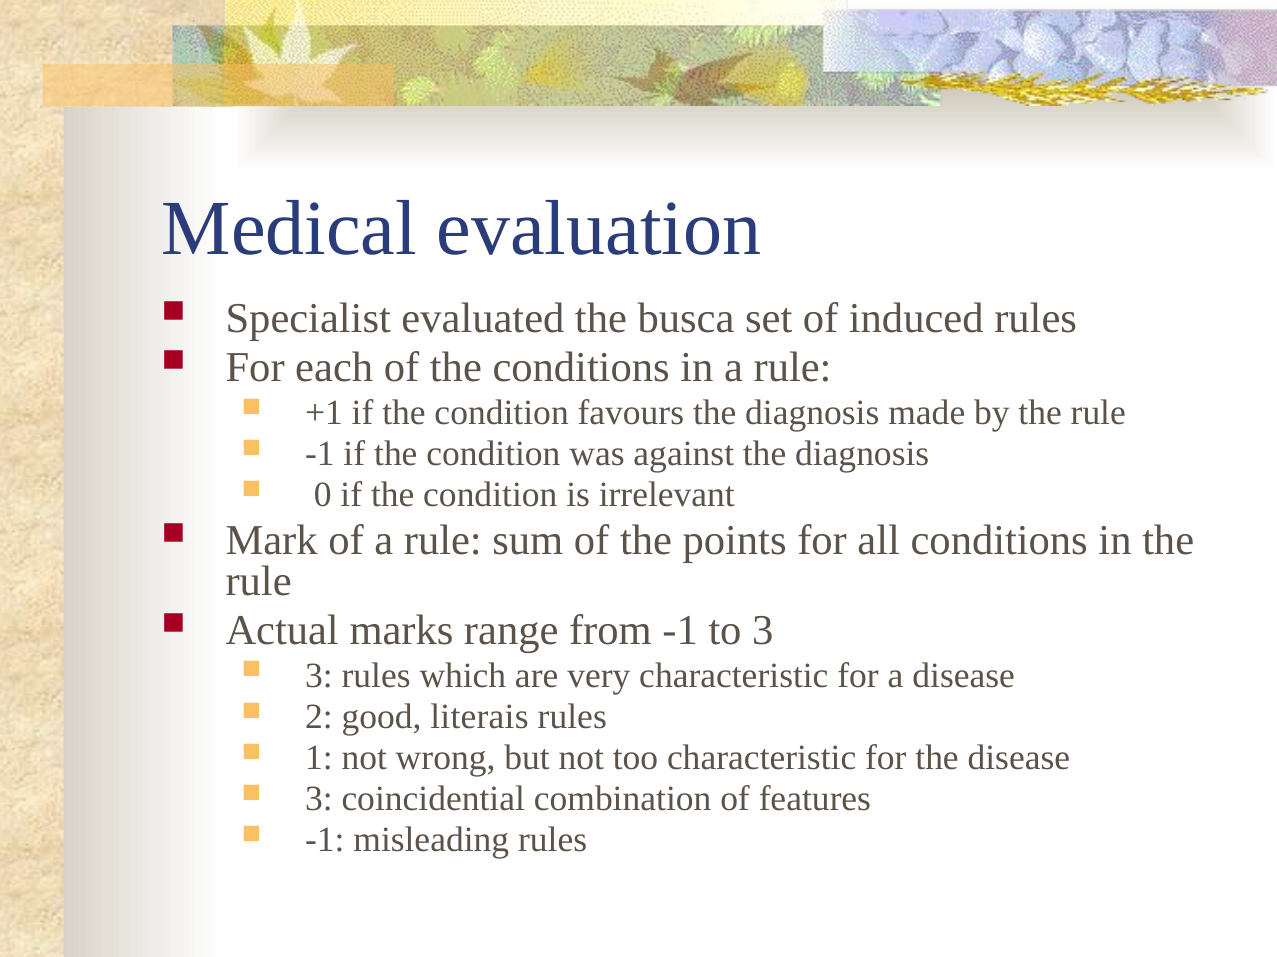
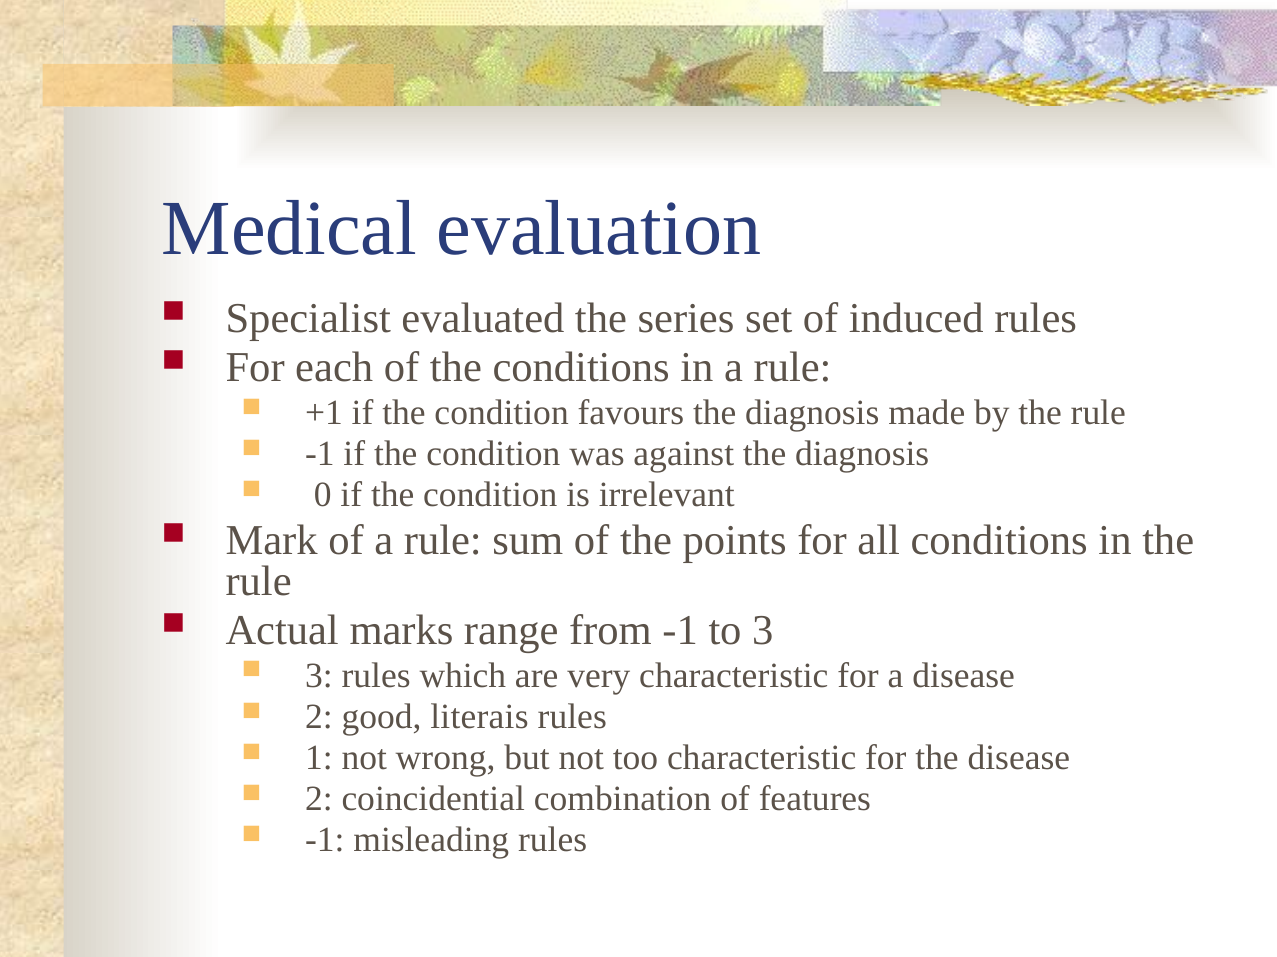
busca: busca -> series
3 at (319, 799): 3 -> 2
